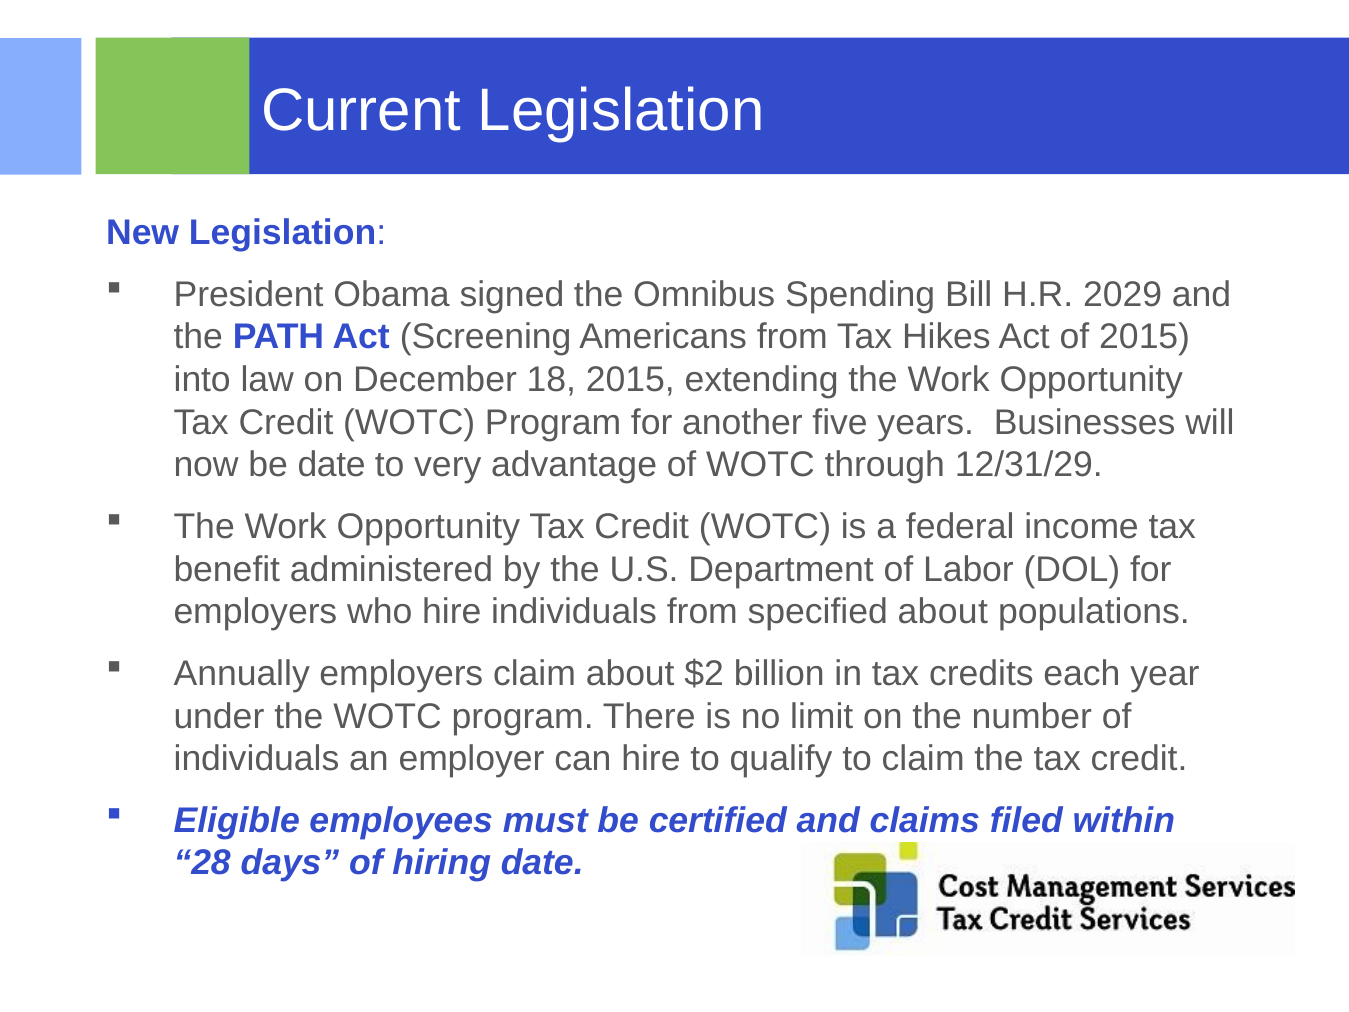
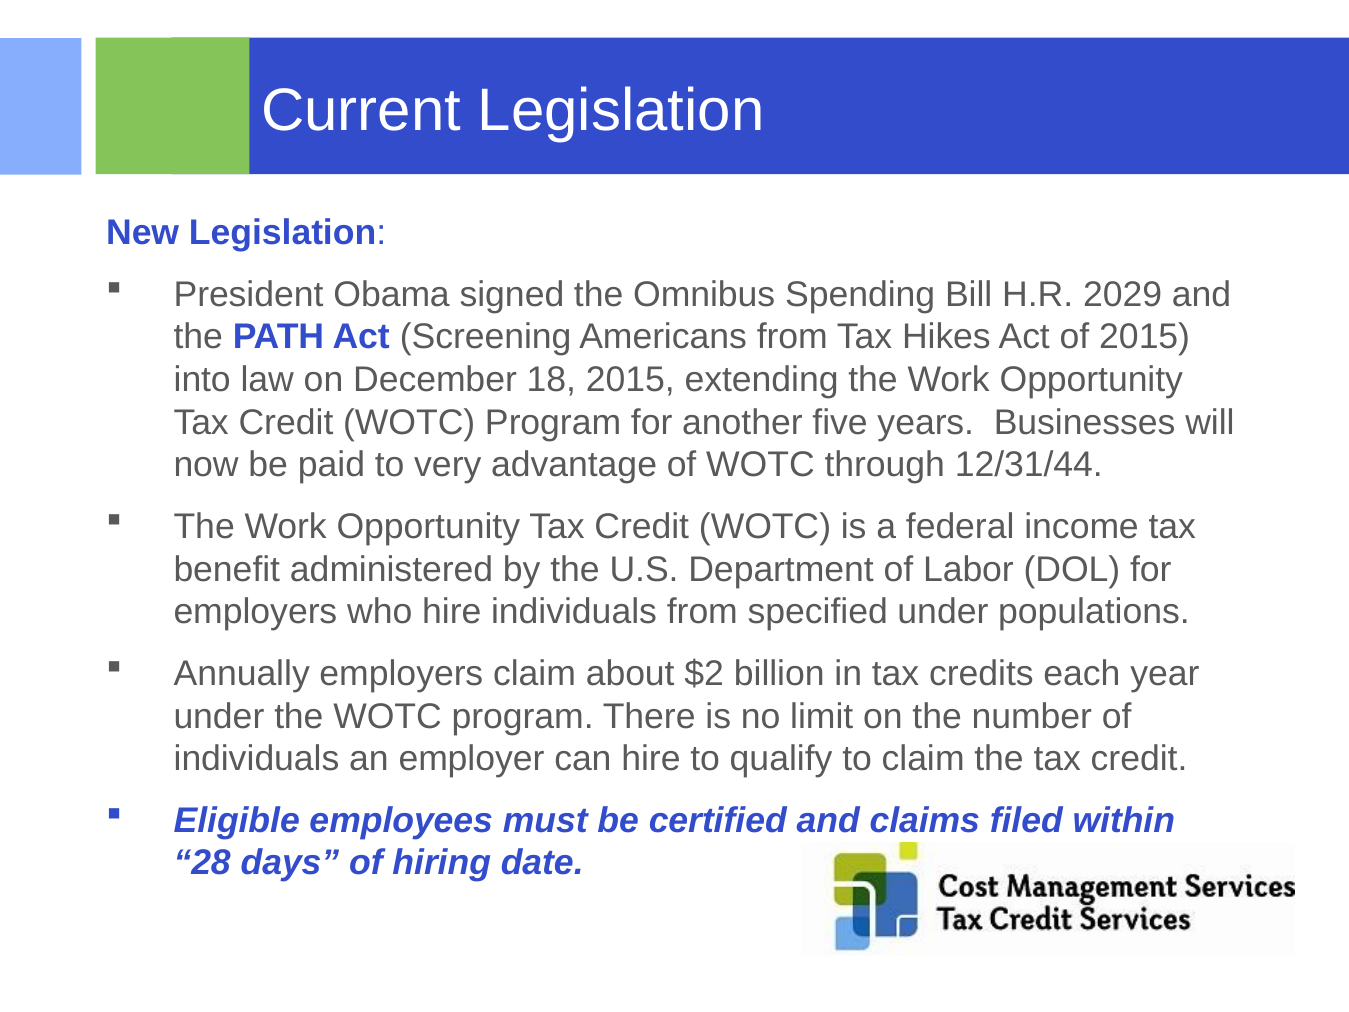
be date: date -> paid
12/31/29: 12/31/29 -> 12/31/44
specified about: about -> under
